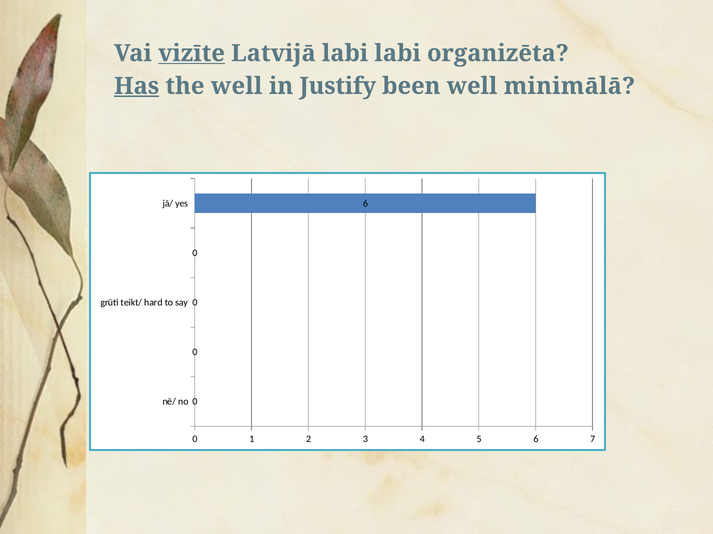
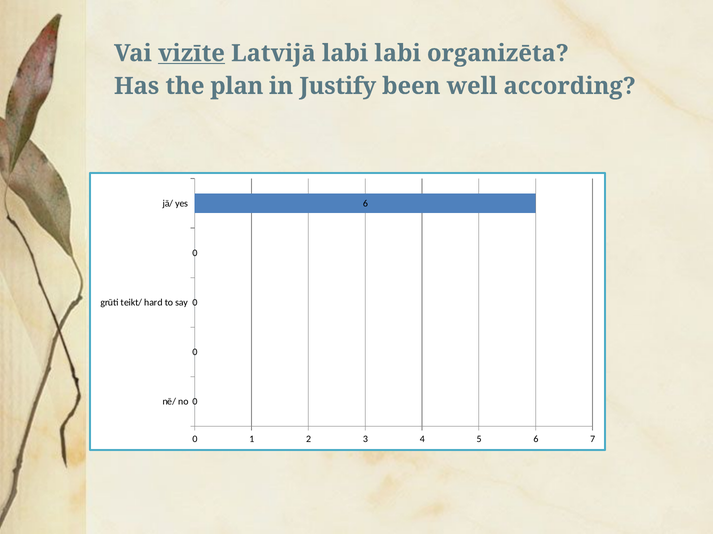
Has underline: present -> none
the well: well -> plan
minimālā: minimālā -> according
